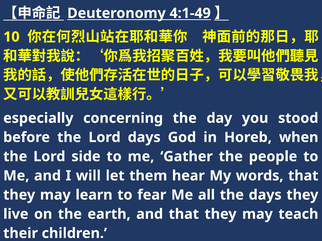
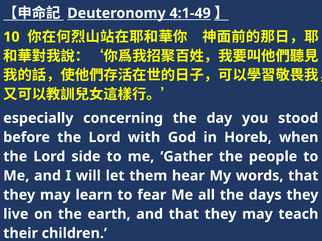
Lord days: days -> with
